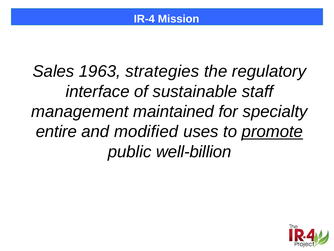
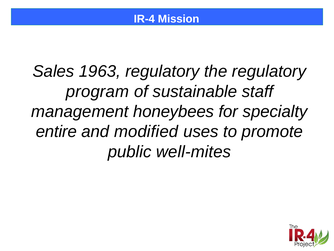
1963 strategies: strategies -> regulatory
interface: interface -> program
maintained: maintained -> honeybees
promote underline: present -> none
well-billion: well-billion -> well-mites
